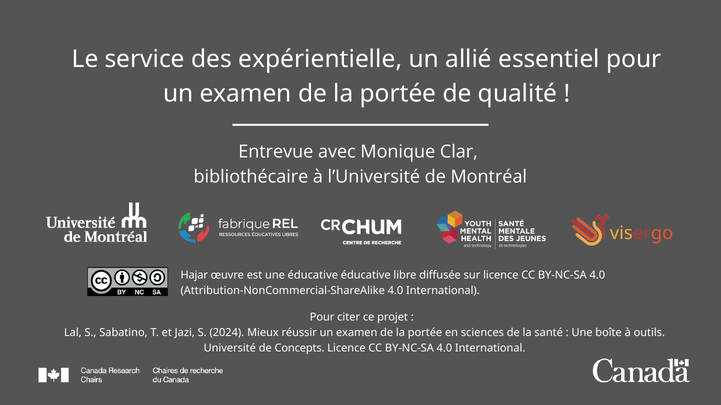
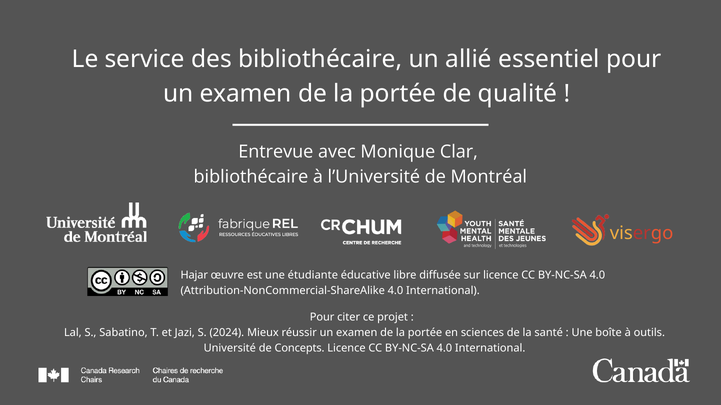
des expérientielle: expérientielle -> bibliothécaire
une éducative: éducative -> étudiante
